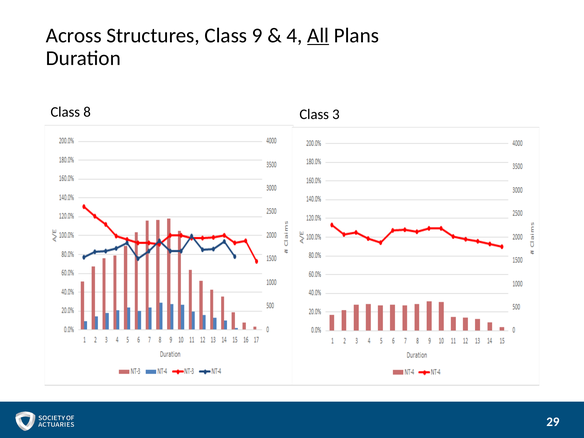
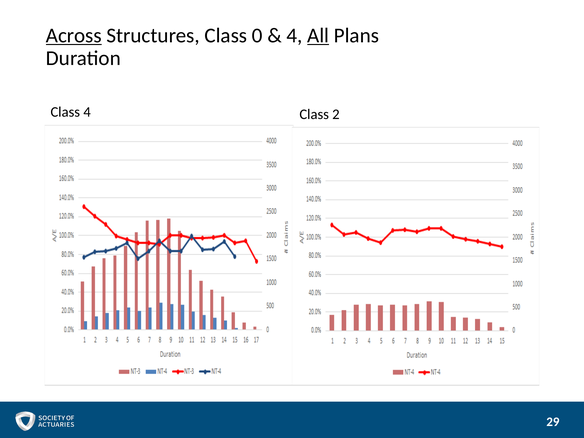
Across underline: none -> present
9: 9 -> 0
Class 8: 8 -> 4
3: 3 -> 2
